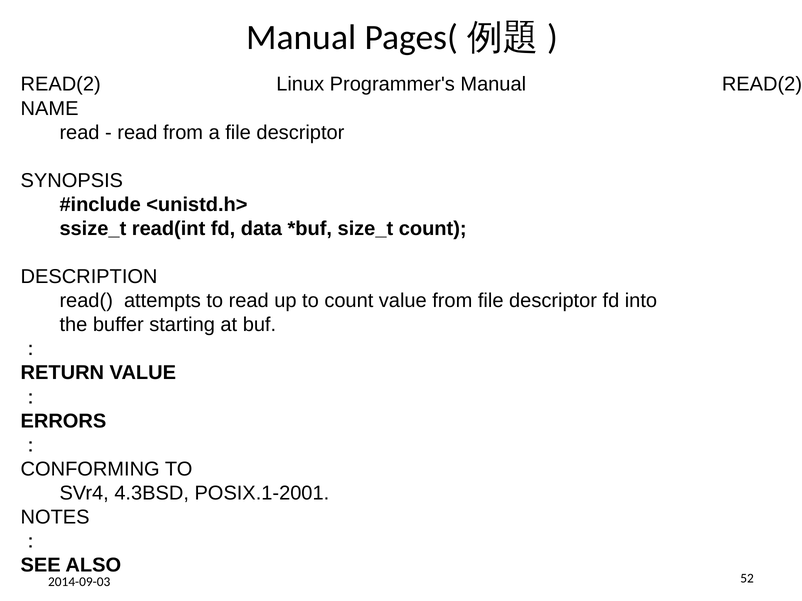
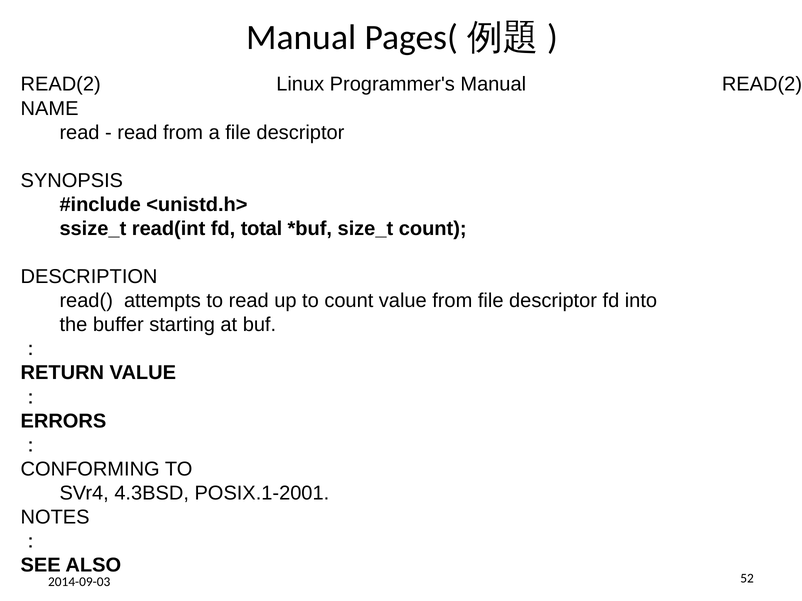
data: data -> total
